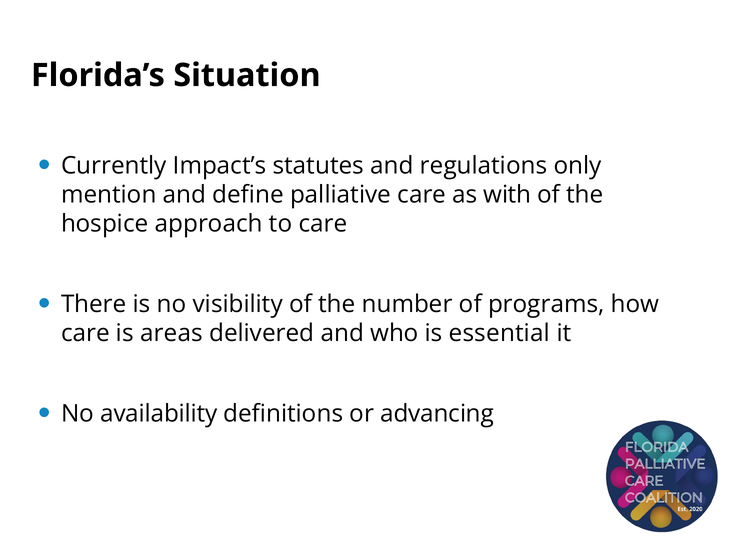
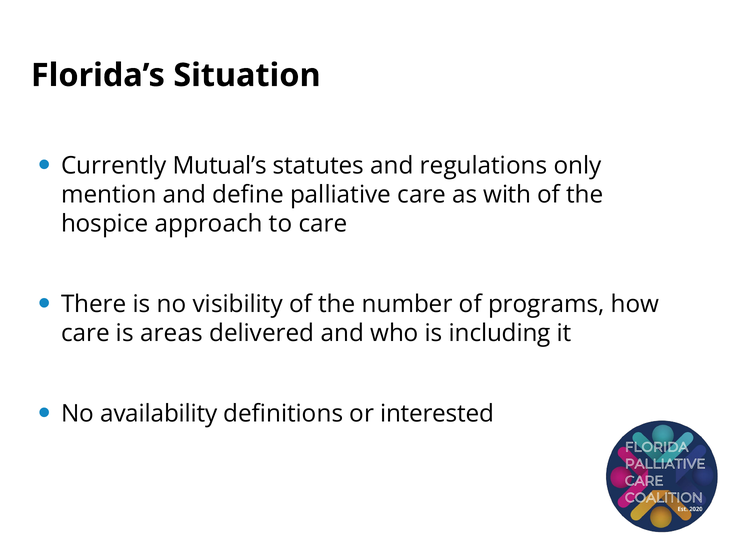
Impact’s: Impact’s -> Mutual’s
essential: essential -> including
advancing: advancing -> interested
